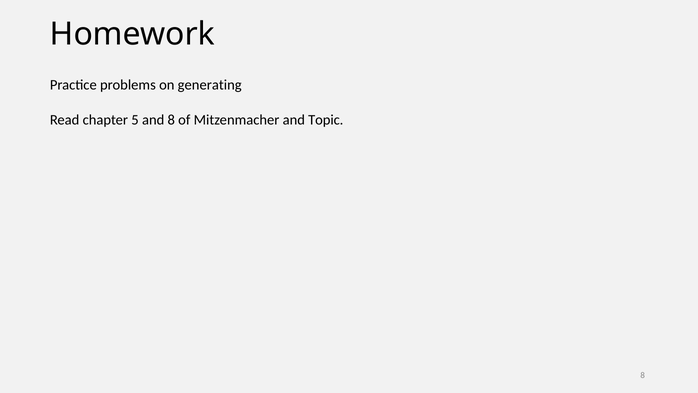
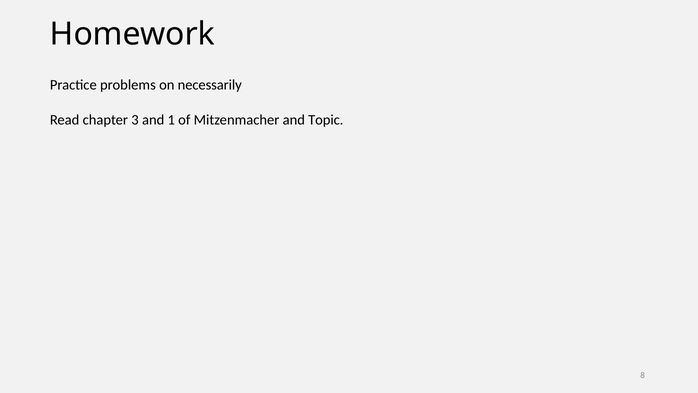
generating: generating -> necessarily
5: 5 -> 3
and 8: 8 -> 1
